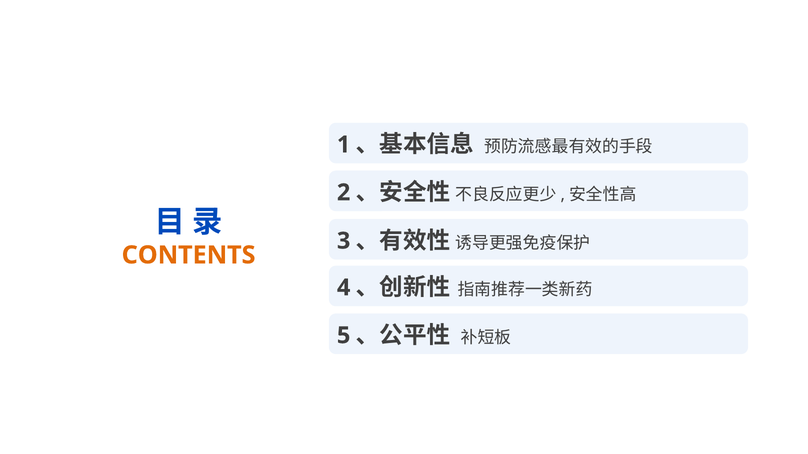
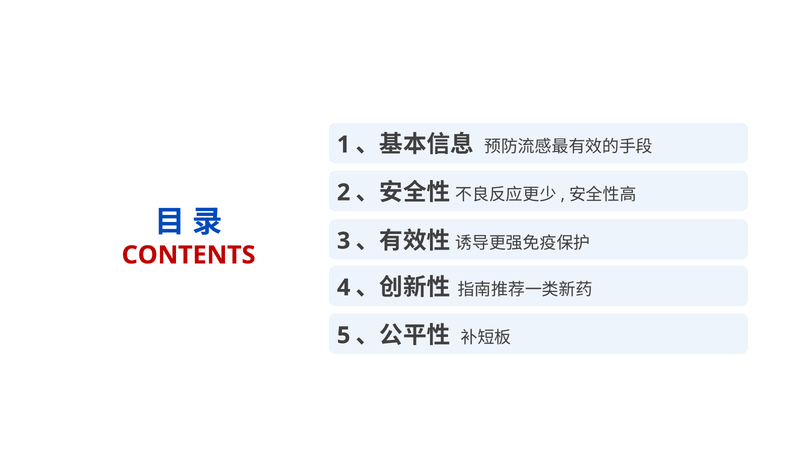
CONTENTS colour: orange -> red
